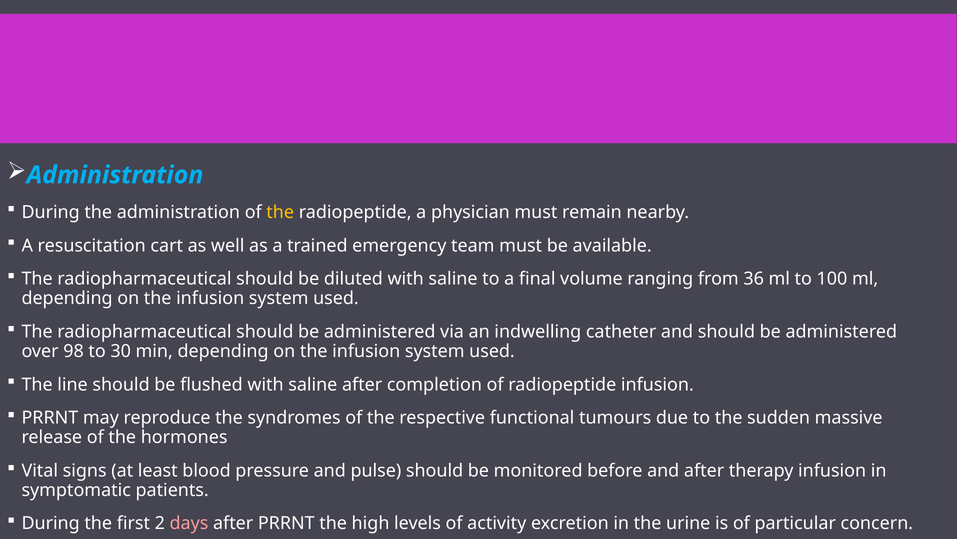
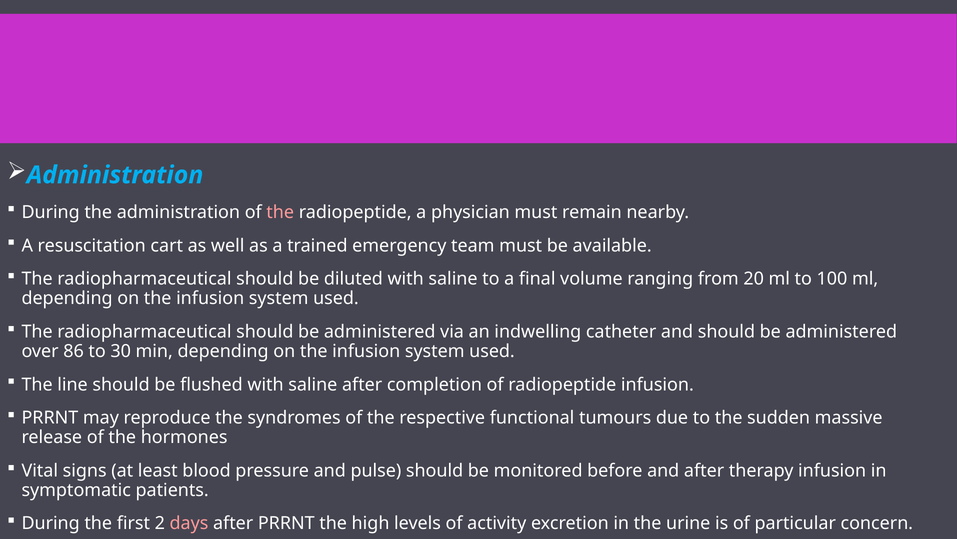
the at (280, 212) colour: yellow -> pink
36: 36 -> 20
98: 98 -> 86
